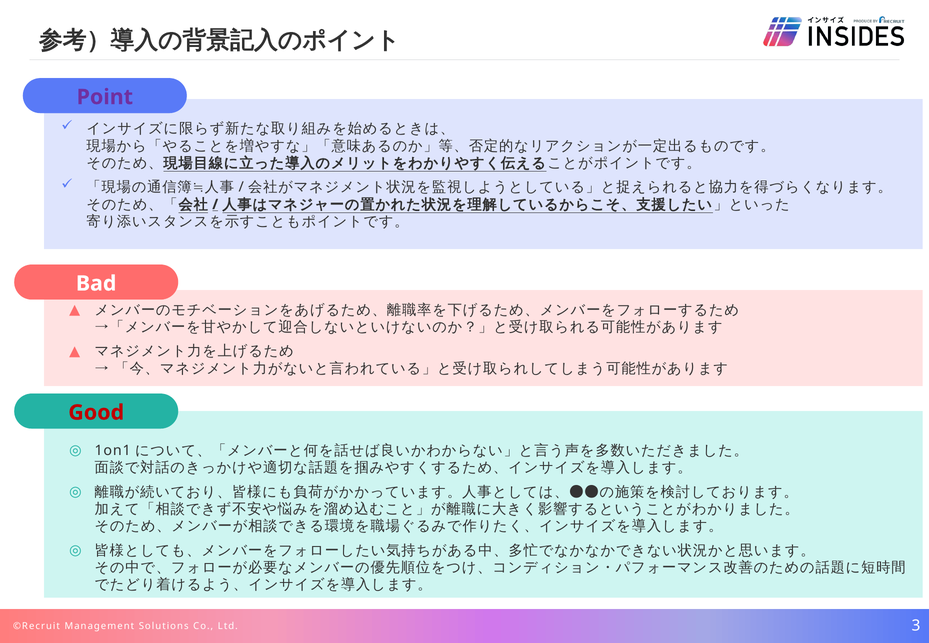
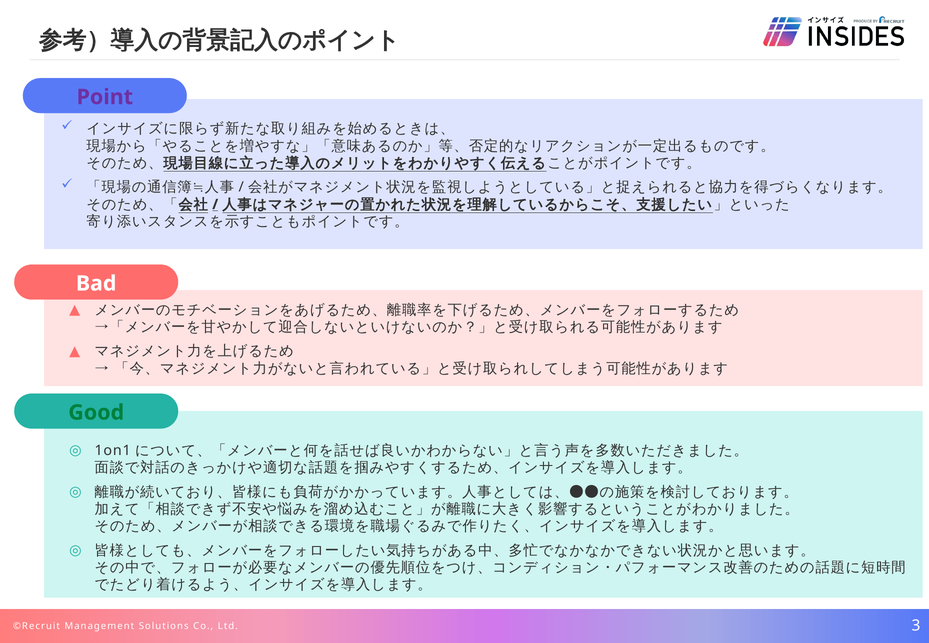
Good colour: red -> green
